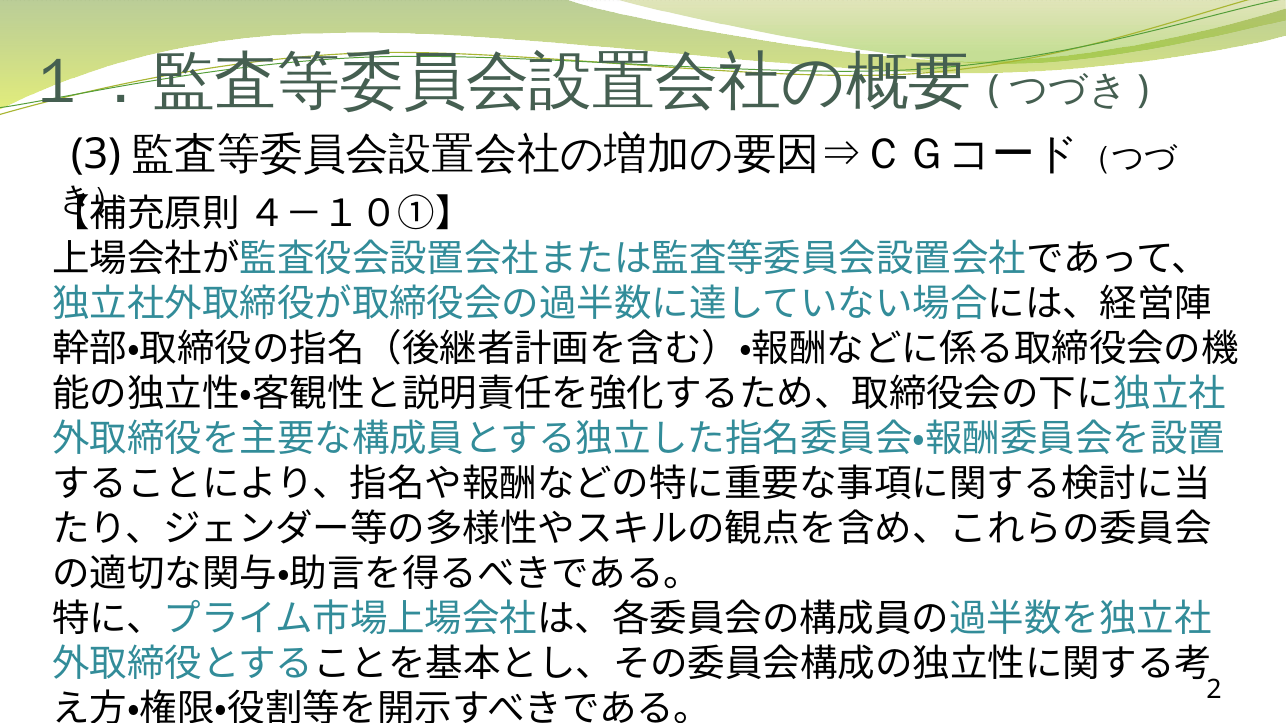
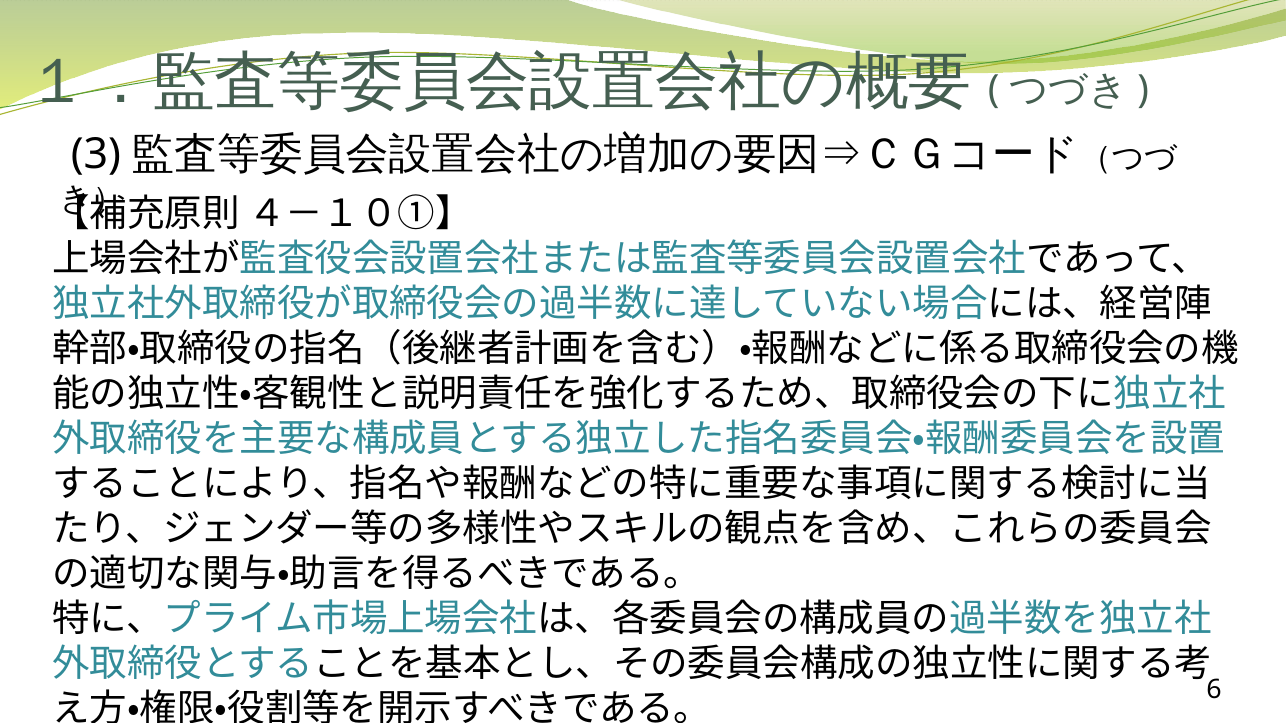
2: 2 -> 6
